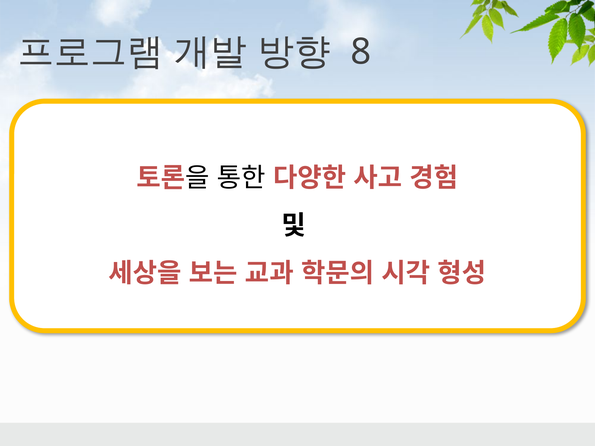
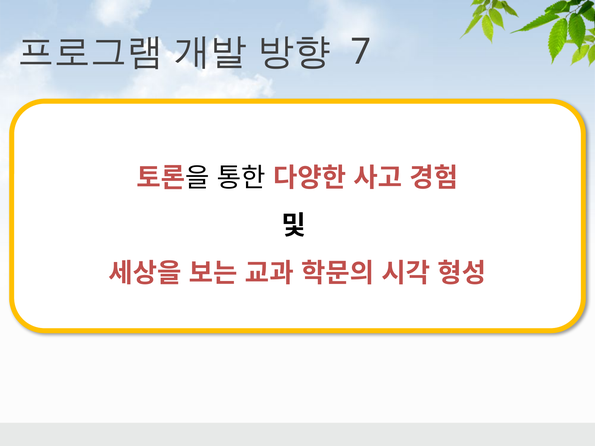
8: 8 -> 7
